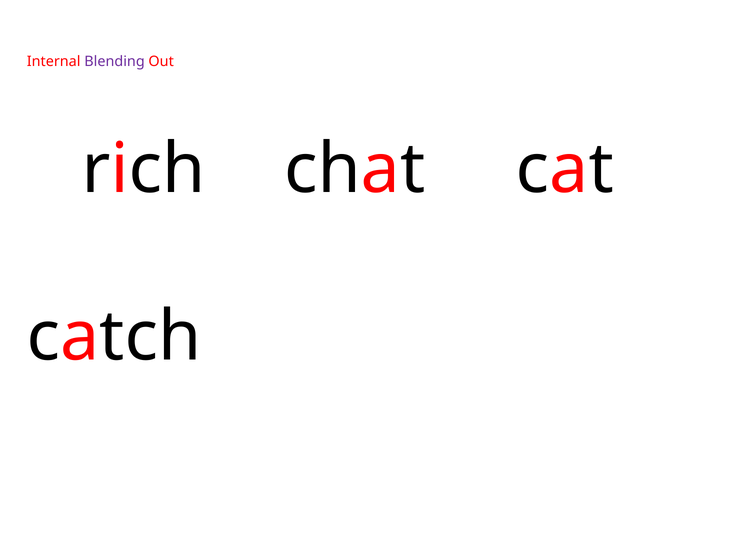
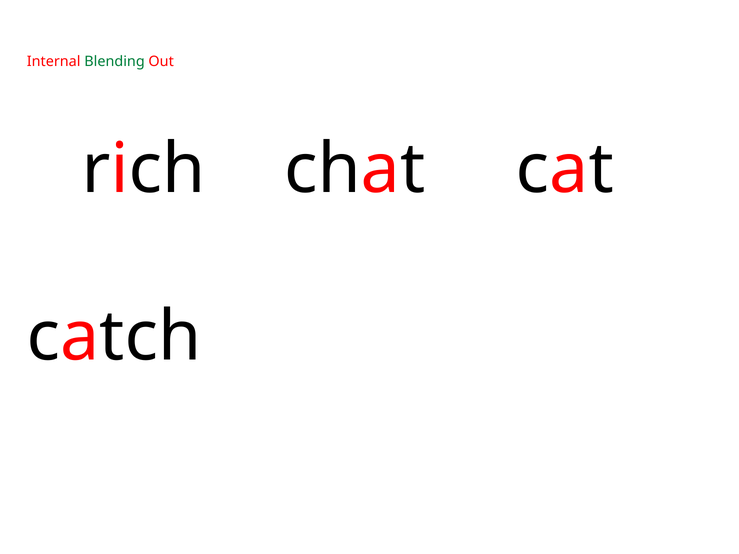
Blending colour: purple -> green
